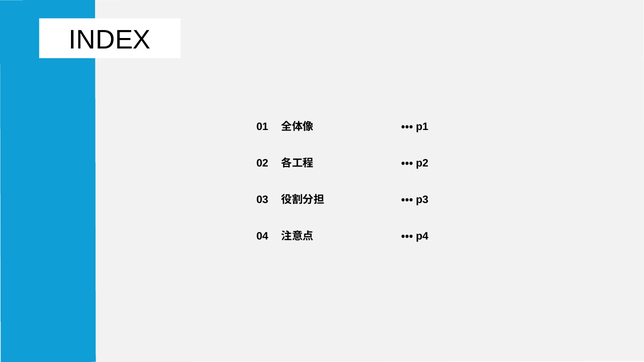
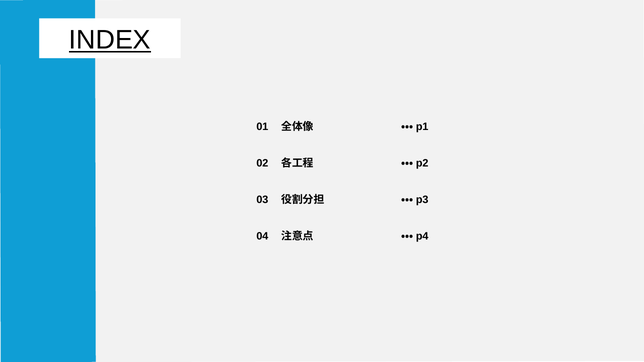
INDEX underline: none -> present
